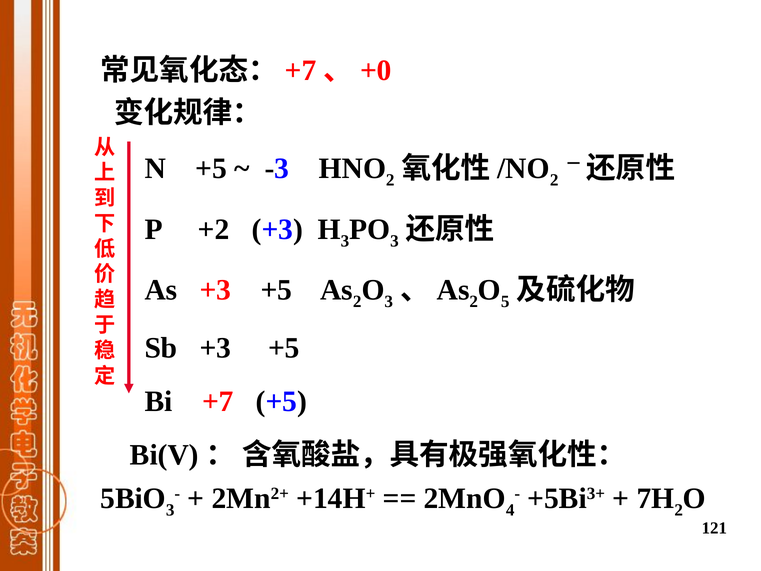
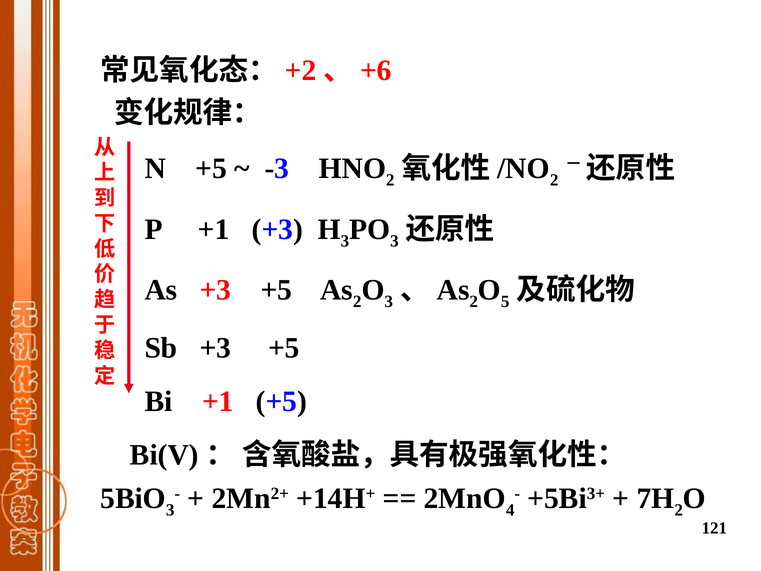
+7 at (301, 70): +7 -> +2
+0: +0 -> +6
P +2: +2 -> +1
Bi +7: +7 -> +1
